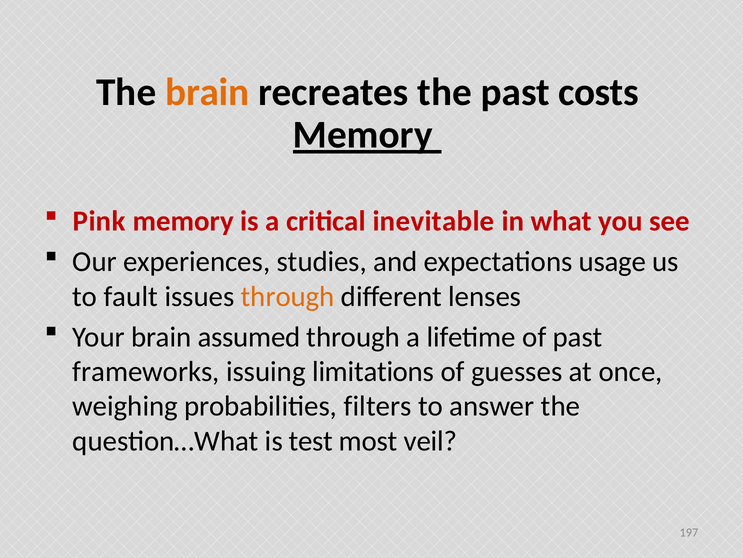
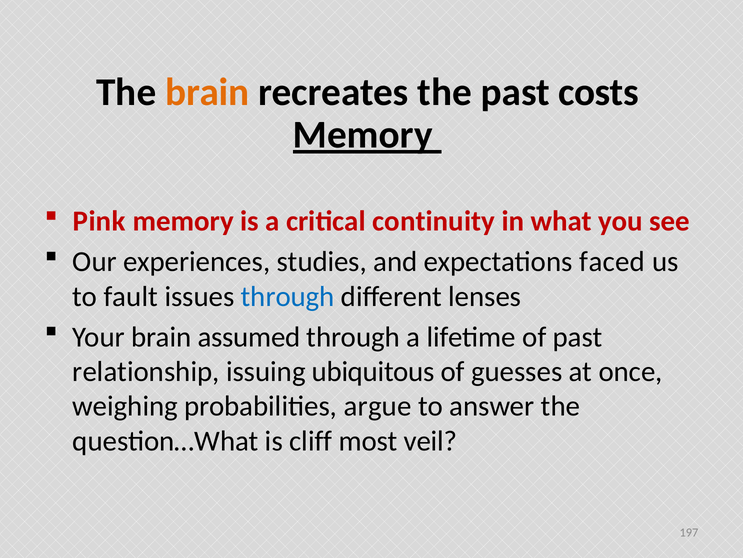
inevitable: inevitable -> continuity
usage: usage -> faced
through at (288, 296) colour: orange -> blue
frameworks: frameworks -> relationship
limitations: limitations -> ubiquitous
filters: filters -> argue
test: test -> cliff
